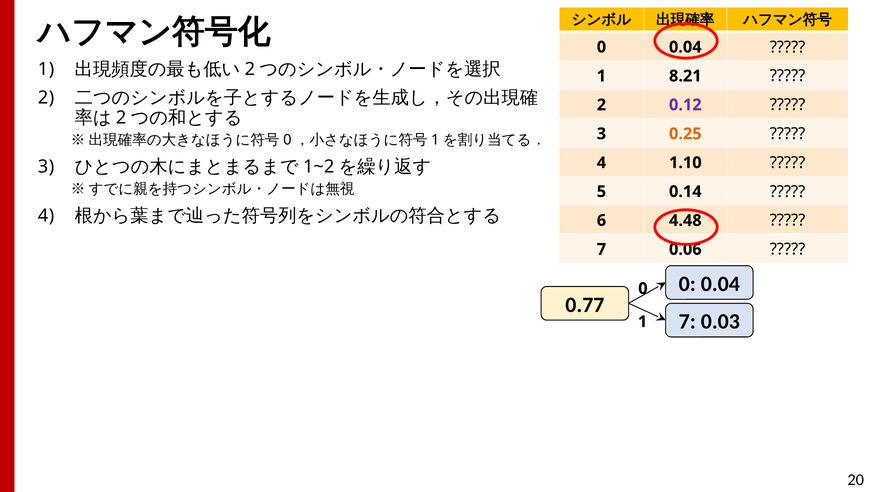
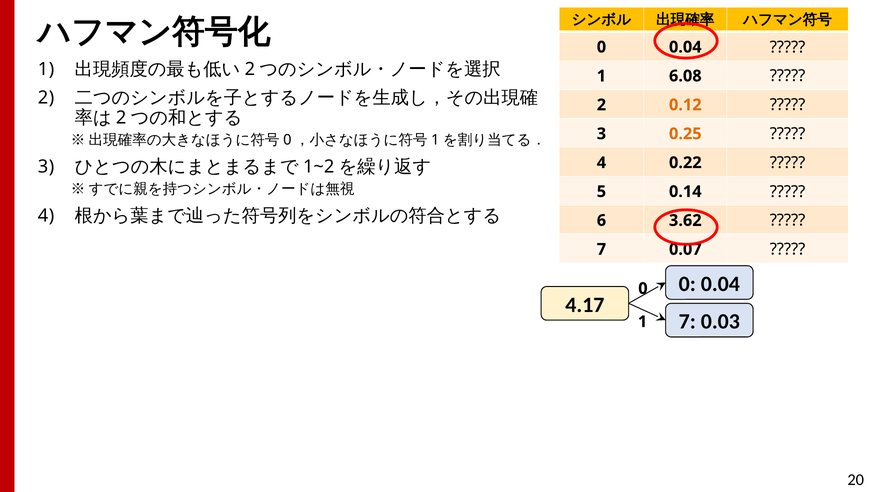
8.21: 8.21 -> 6.08
0.12 colour: purple -> orange
1.10: 1.10 -> 0.22
4.48: 4.48 -> 3.62
0.06: 0.06 -> 0.07
0.77: 0.77 -> 4.17
